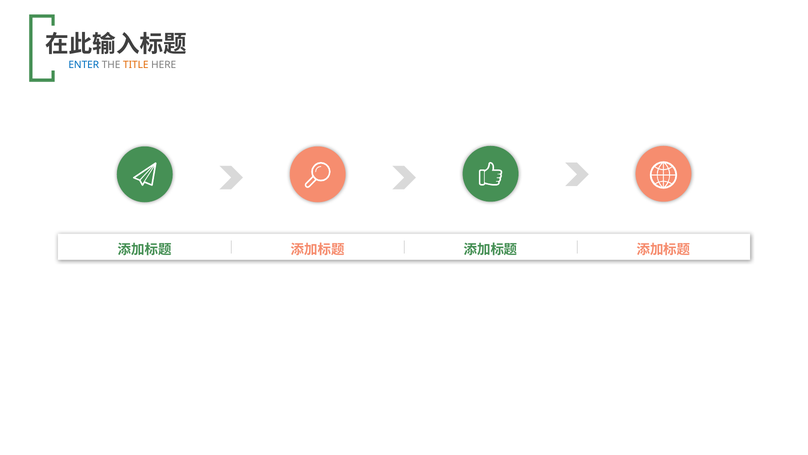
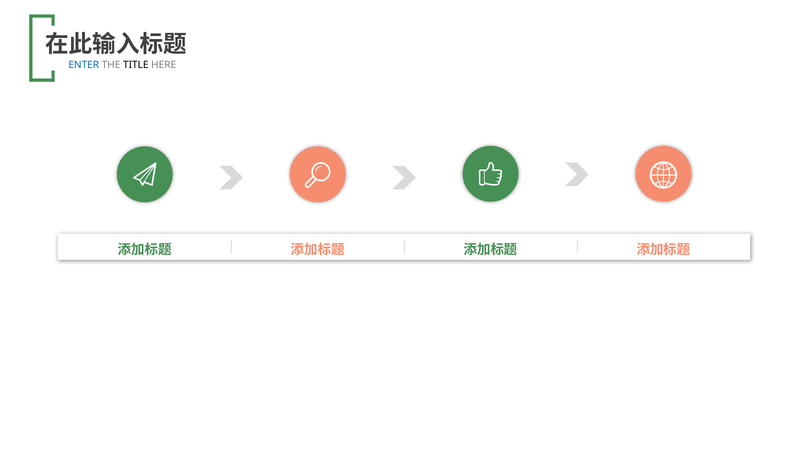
TITLE colour: orange -> black
